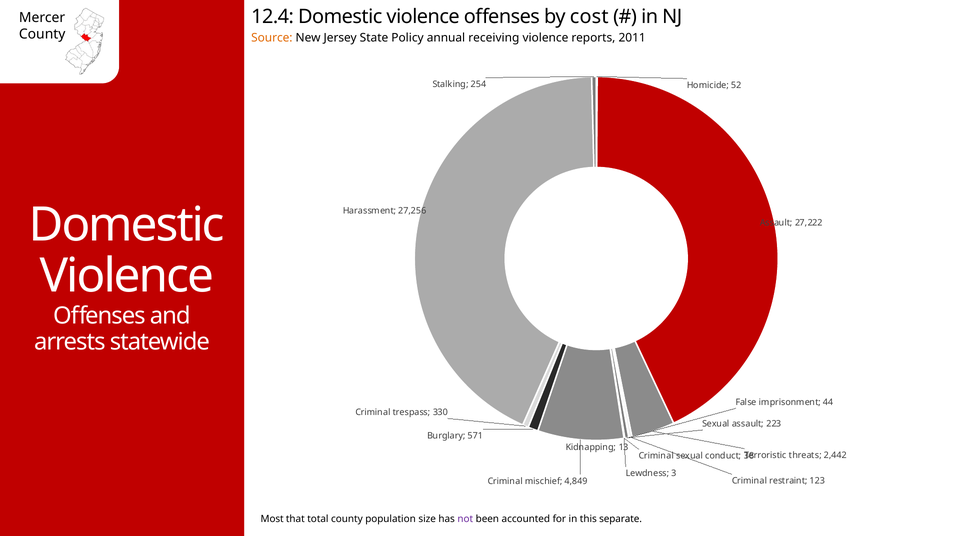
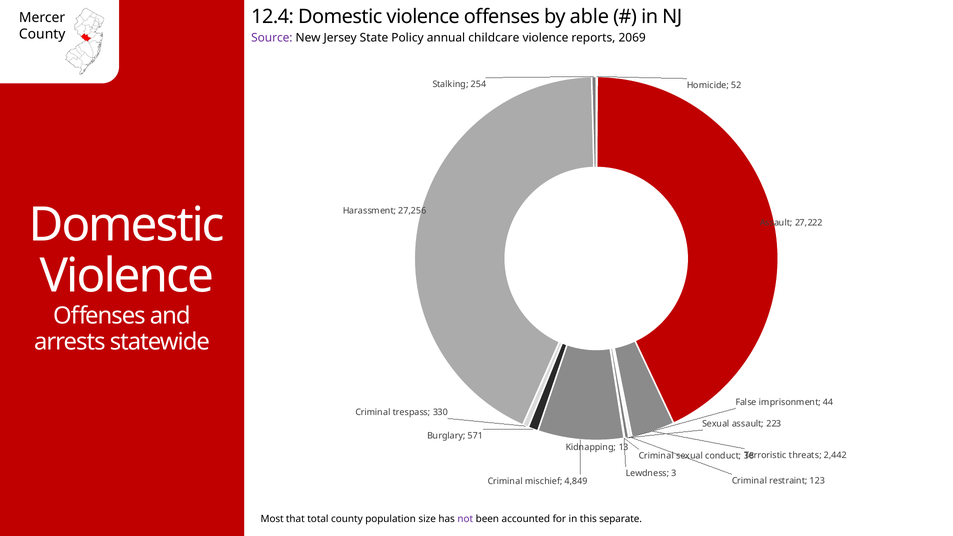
cost: cost -> able
Source colour: orange -> purple
receiving: receiving -> childcare
2011: 2011 -> 2069
